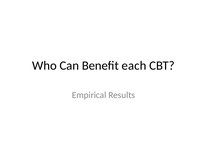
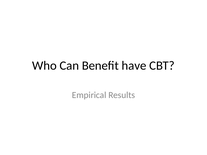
each: each -> have
